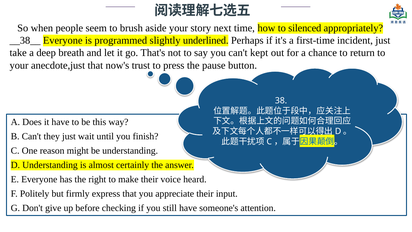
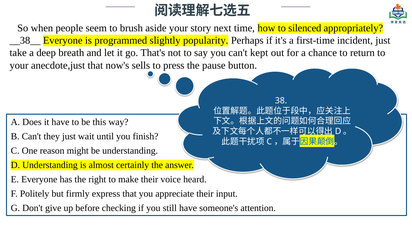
underlined: underlined -> popularity
trust: trust -> sells
